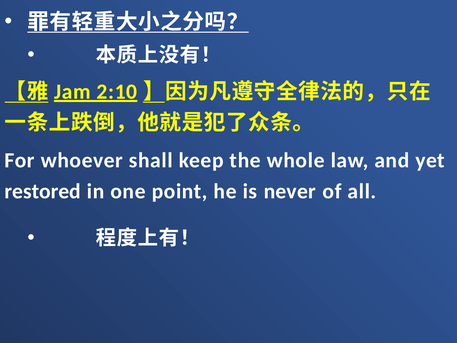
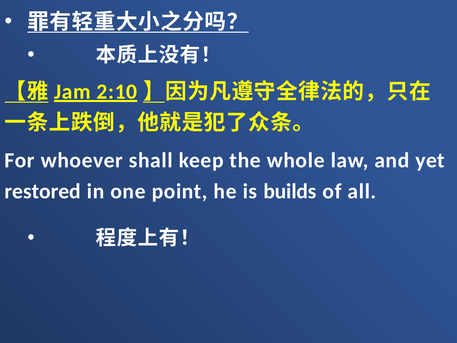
never: never -> builds
